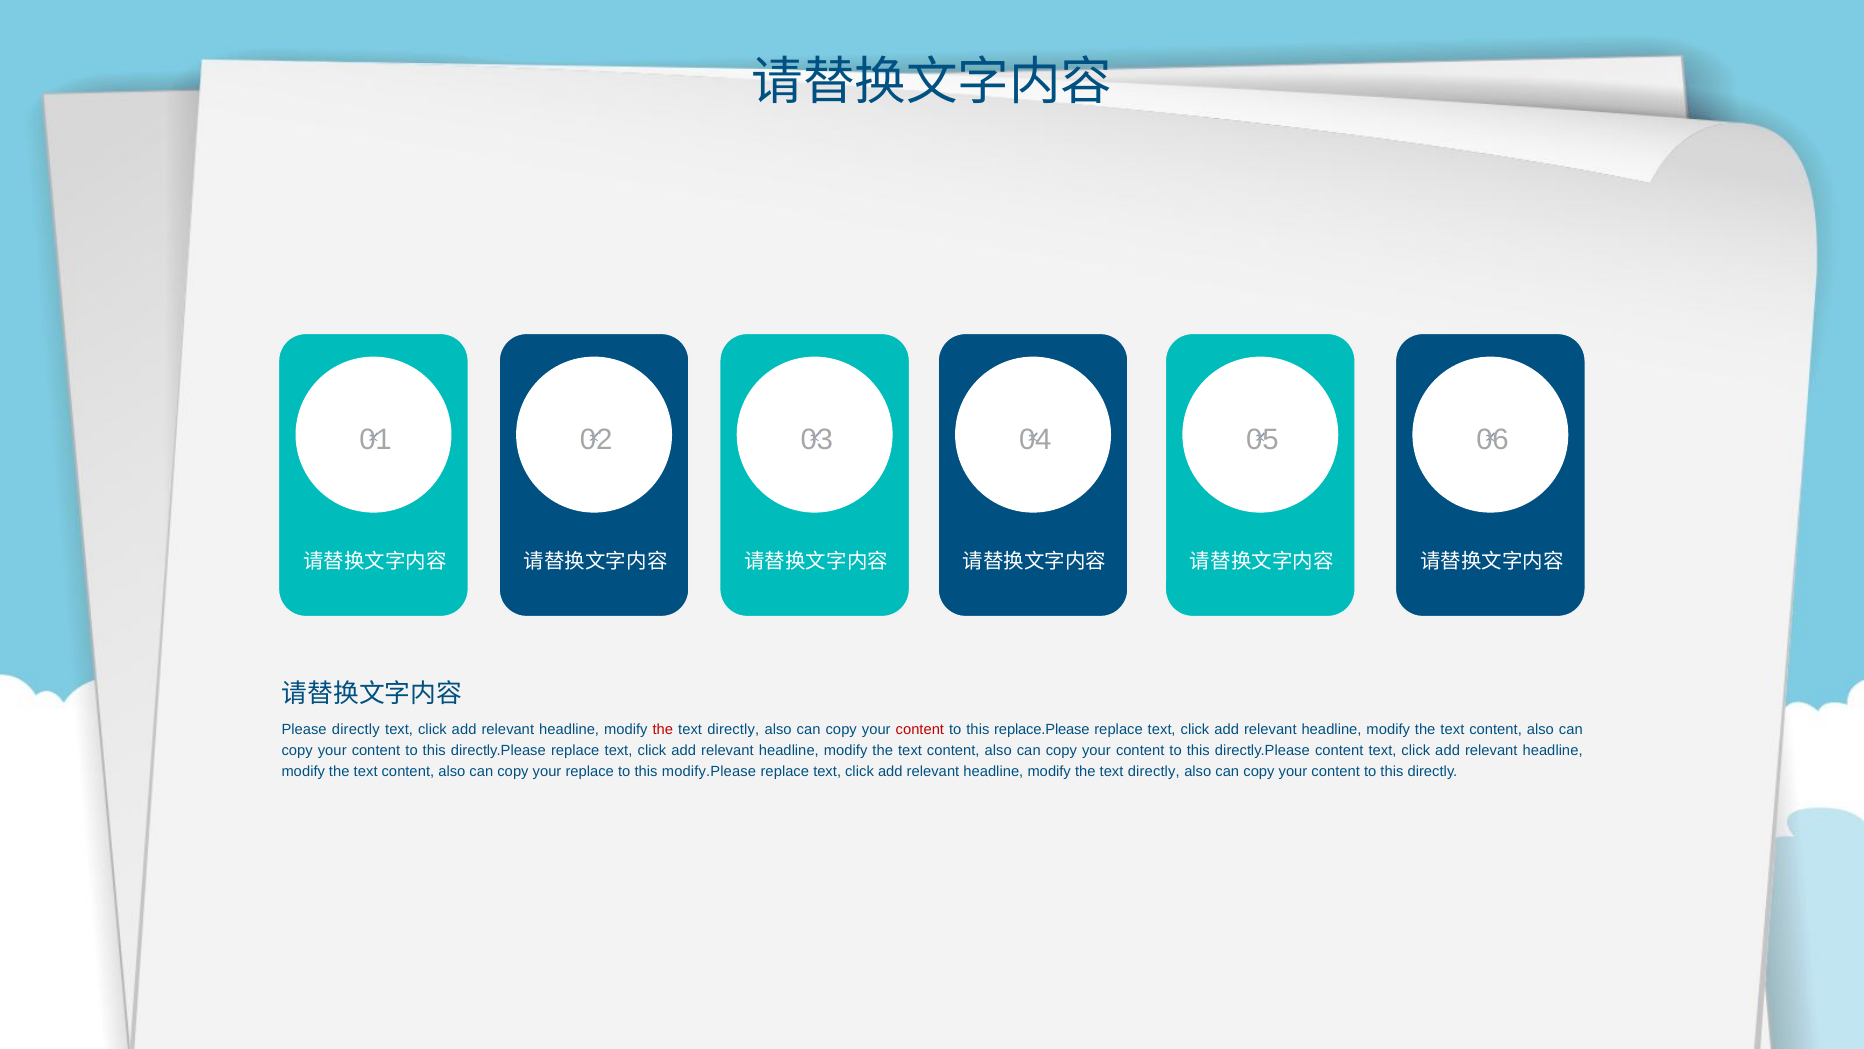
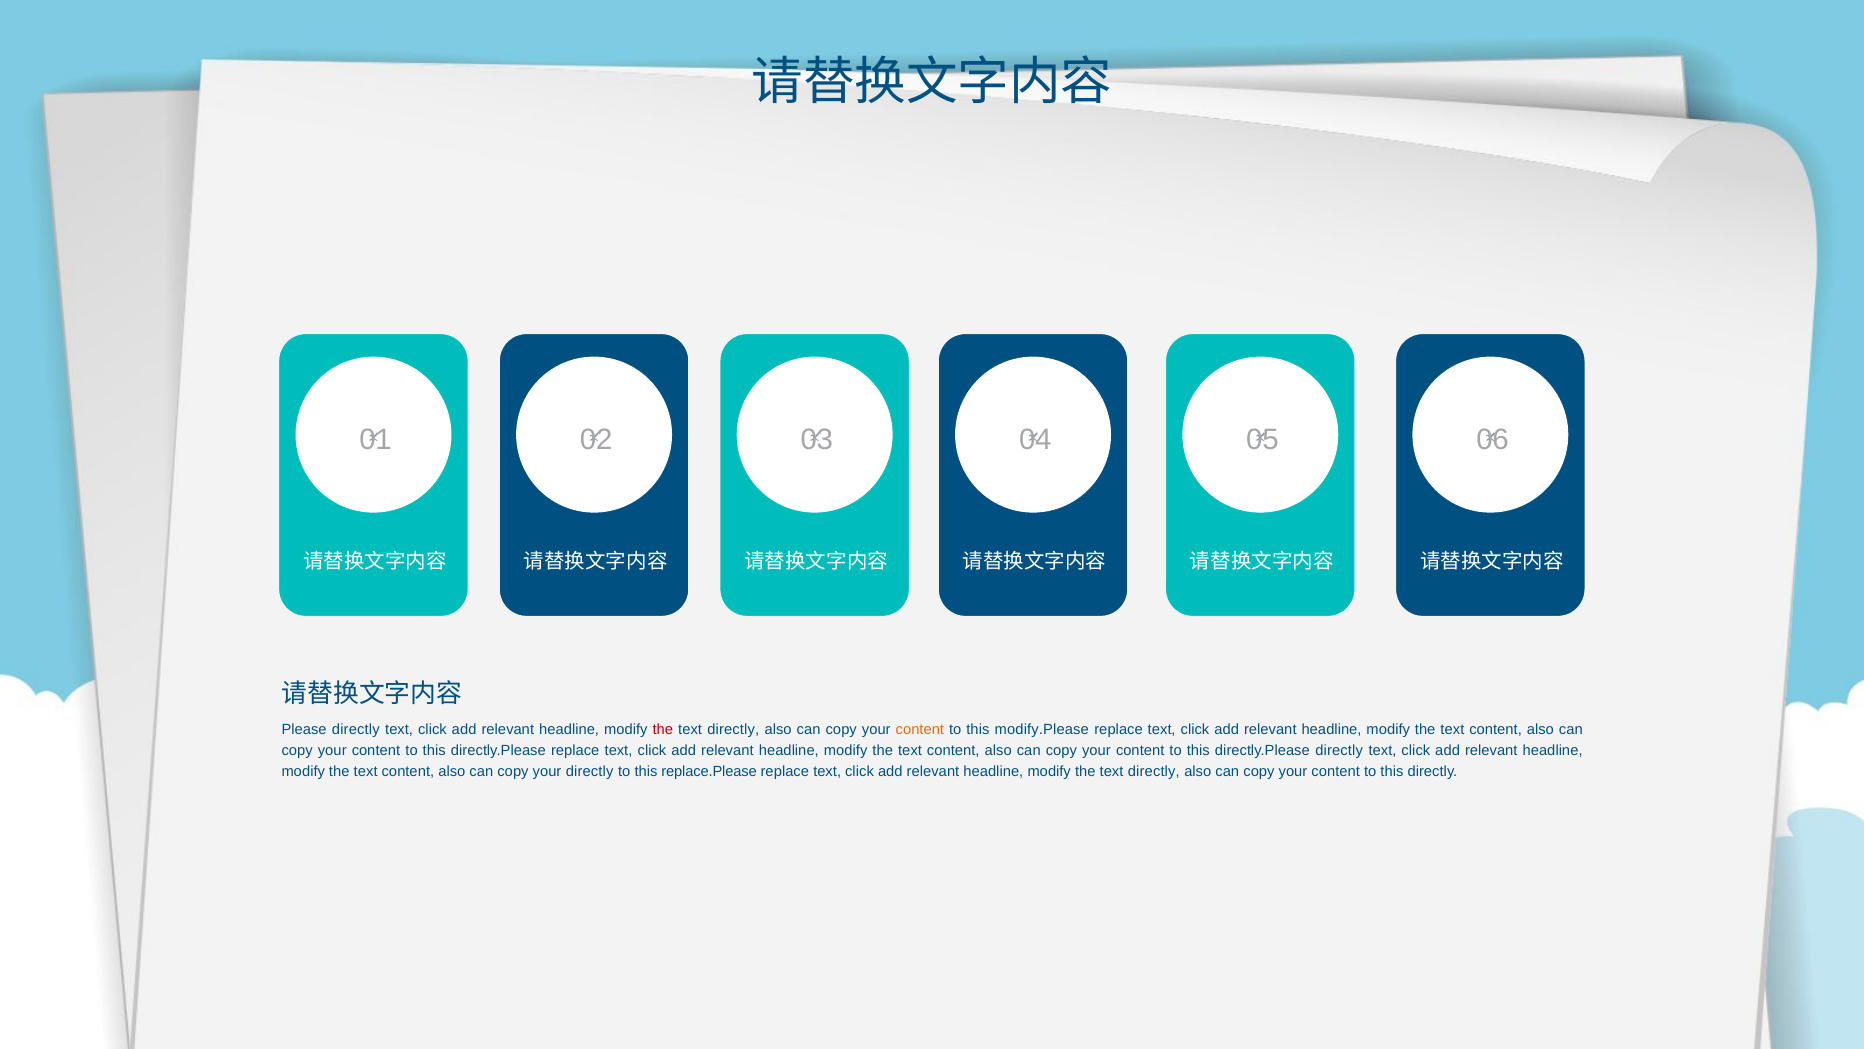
content at (920, 729) colour: red -> orange
replace.Please: replace.Please -> modify.Please
directly.Please content: content -> directly
your replace: replace -> directly
modify.Please: modify.Please -> replace.Please
